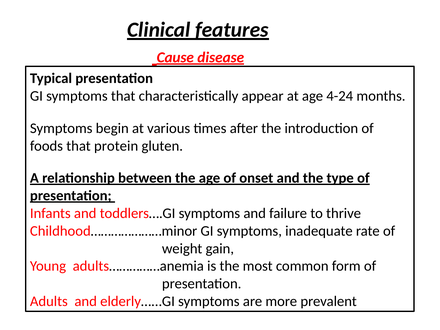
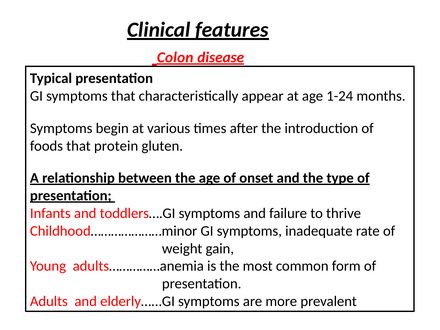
Cause: Cause -> Colon
4-24: 4-24 -> 1-24
